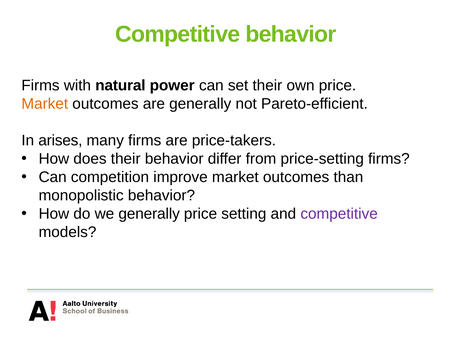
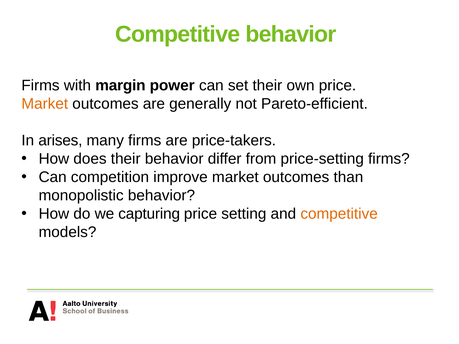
natural: natural -> margin
we generally: generally -> capturing
competitive at (339, 214) colour: purple -> orange
